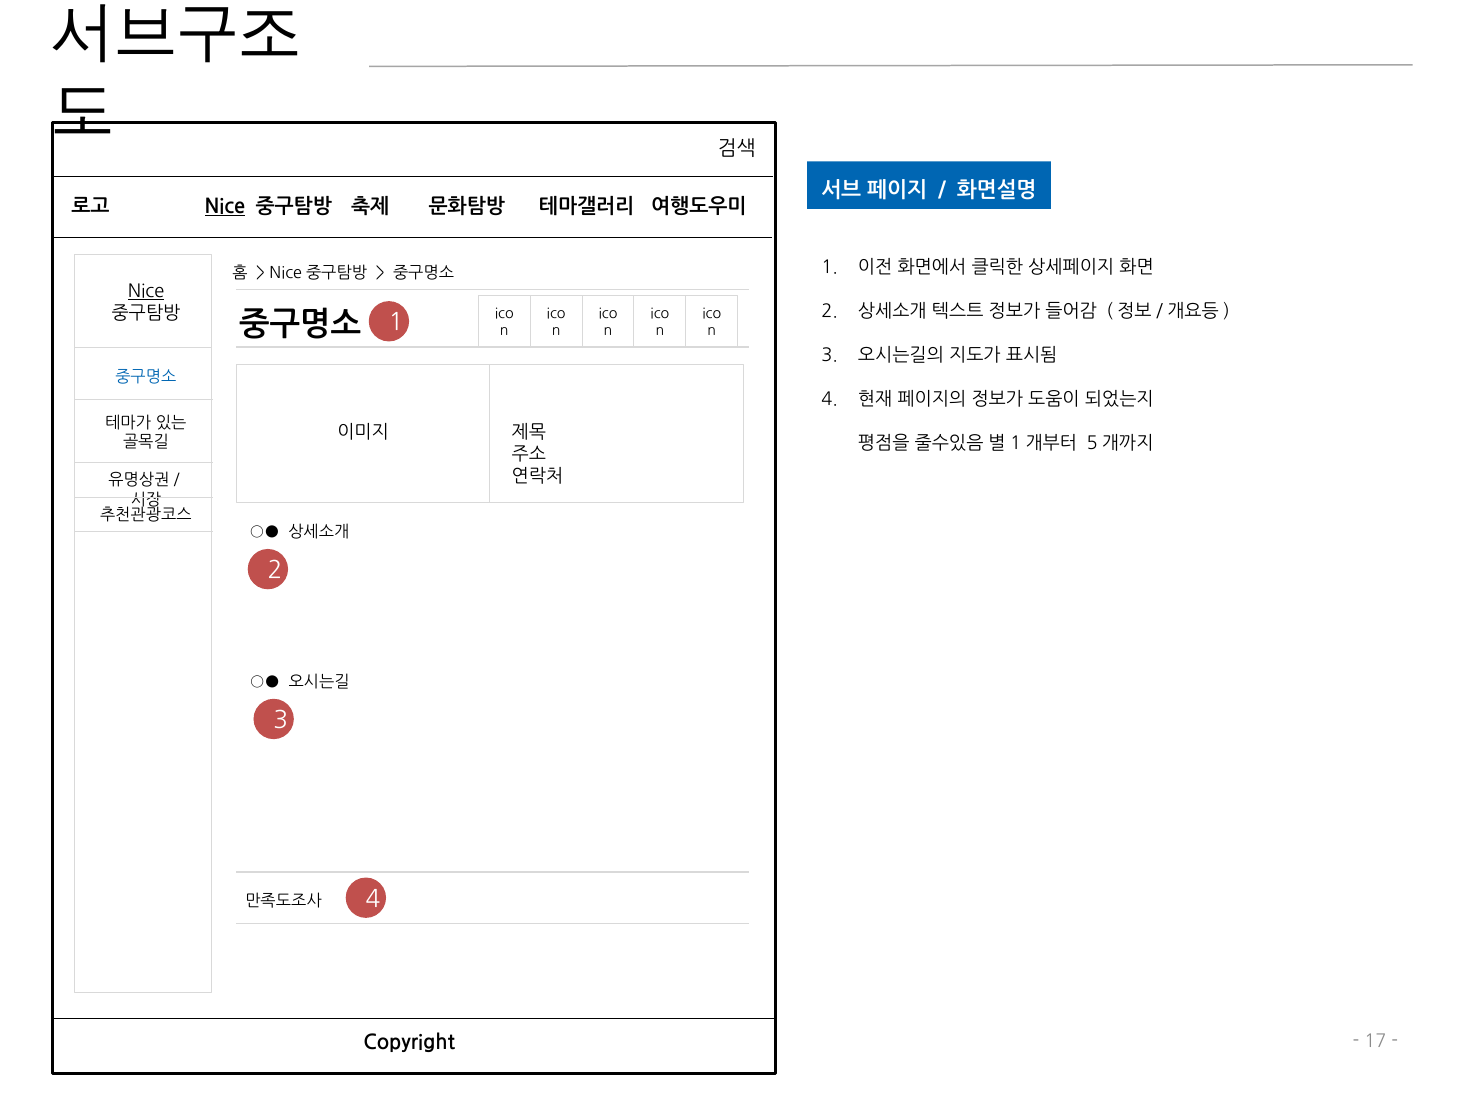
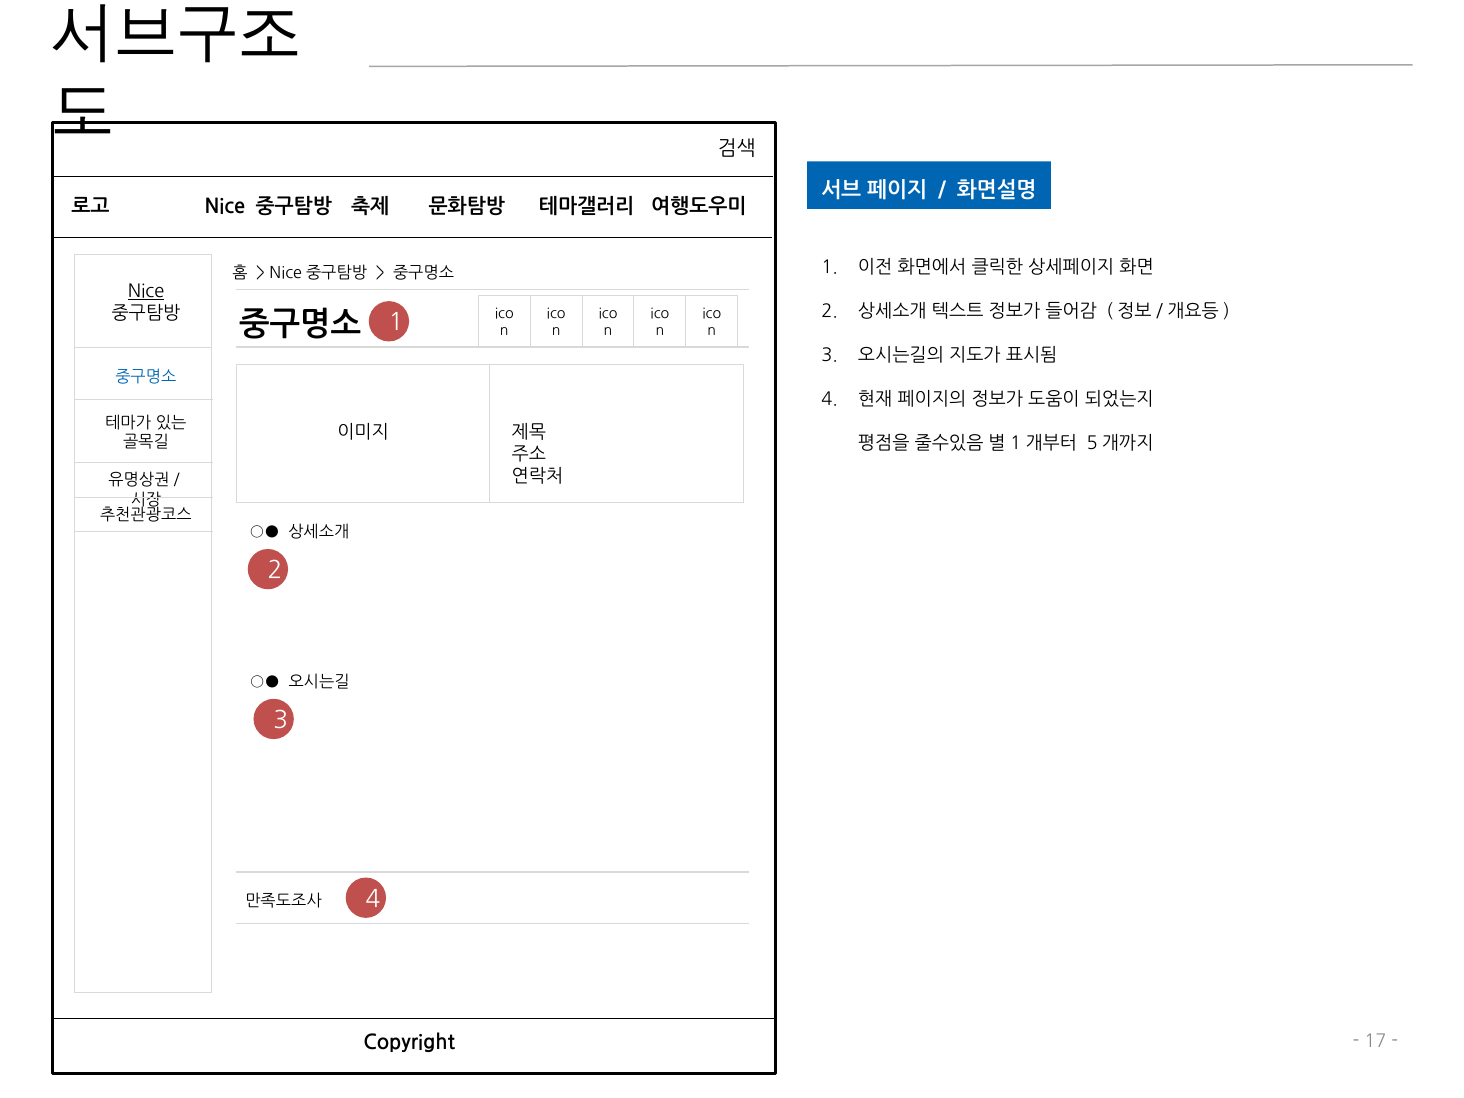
Nice at (225, 207) underline: present -> none
